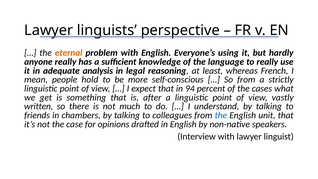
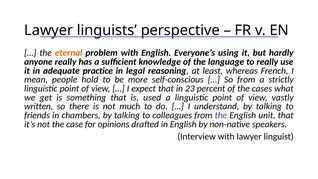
analysis: analysis -> practice
94: 94 -> 23
after: after -> used
the at (221, 115) colour: blue -> purple
